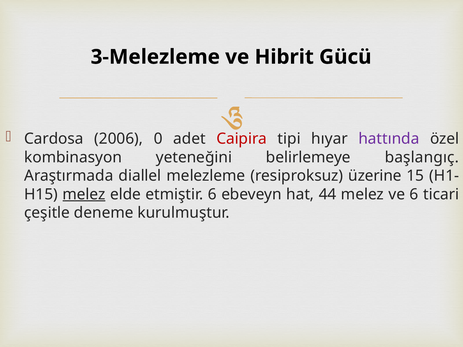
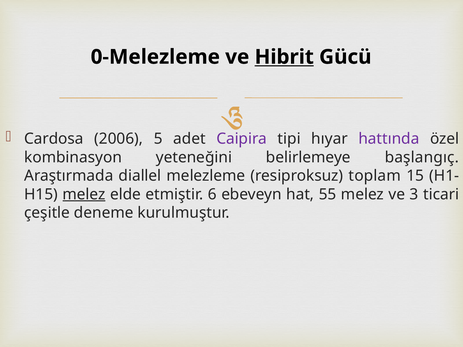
3-Melezleme: 3-Melezleme -> 0-Melezleme
Hibrit underline: none -> present
0: 0 -> 5
Caipira colour: red -> purple
üzerine: üzerine -> toplam
44: 44 -> 55
ve 6: 6 -> 3
